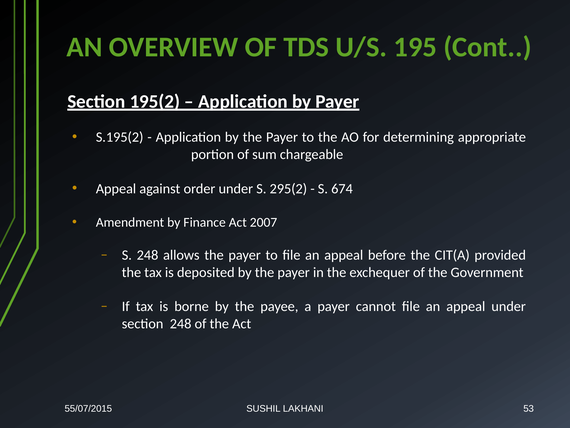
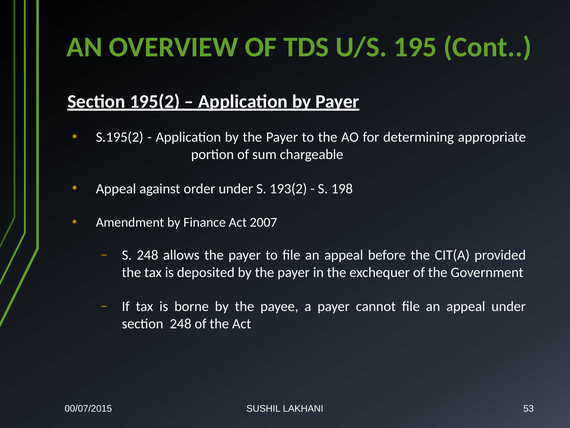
295(2: 295(2 -> 193(2
674: 674 -> 198
55/07/2015: 55/07/2015 -> 00/07/2015
